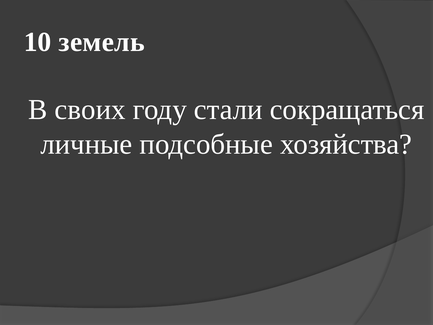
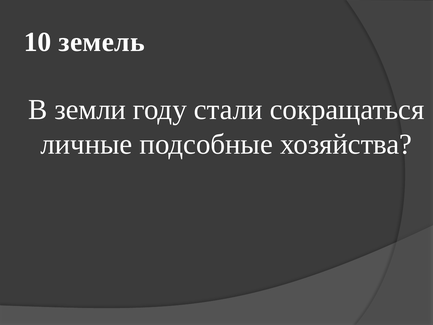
своих: своих -> земли
